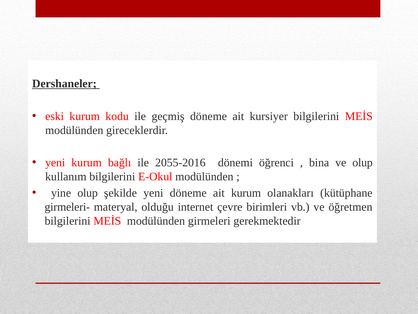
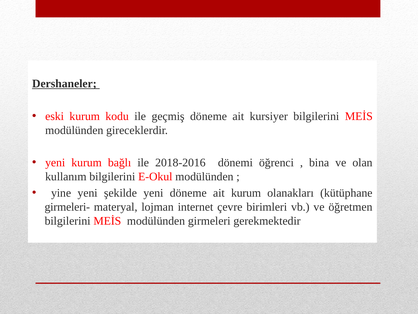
2055-2016: 2055-2016 -> 2018-2016
ve olup: olup -> olan
yine olup: olup -> yeni
olduğu: olduğu -> lojman
